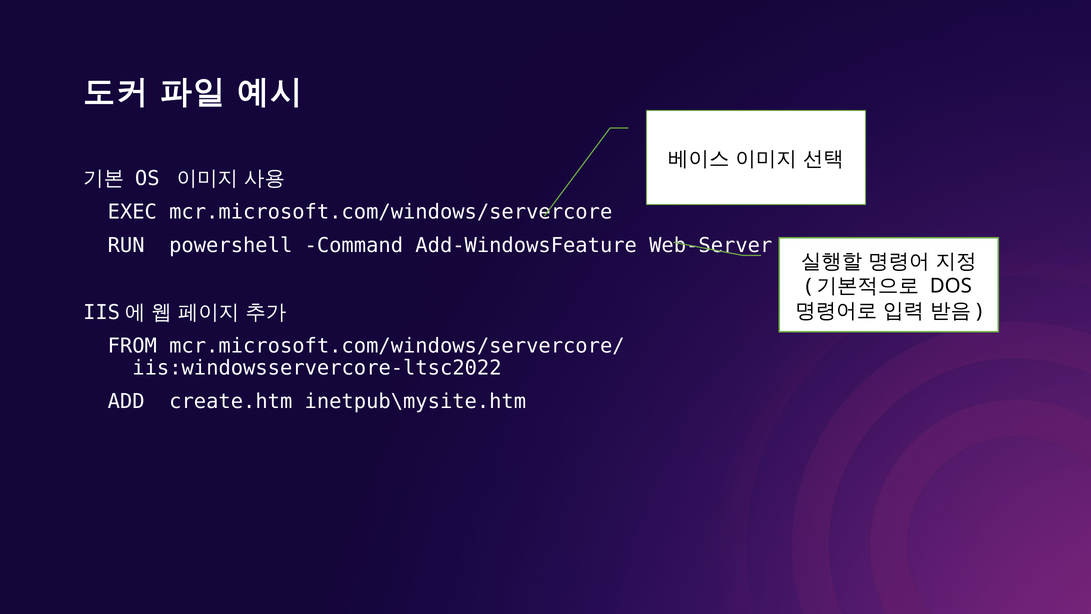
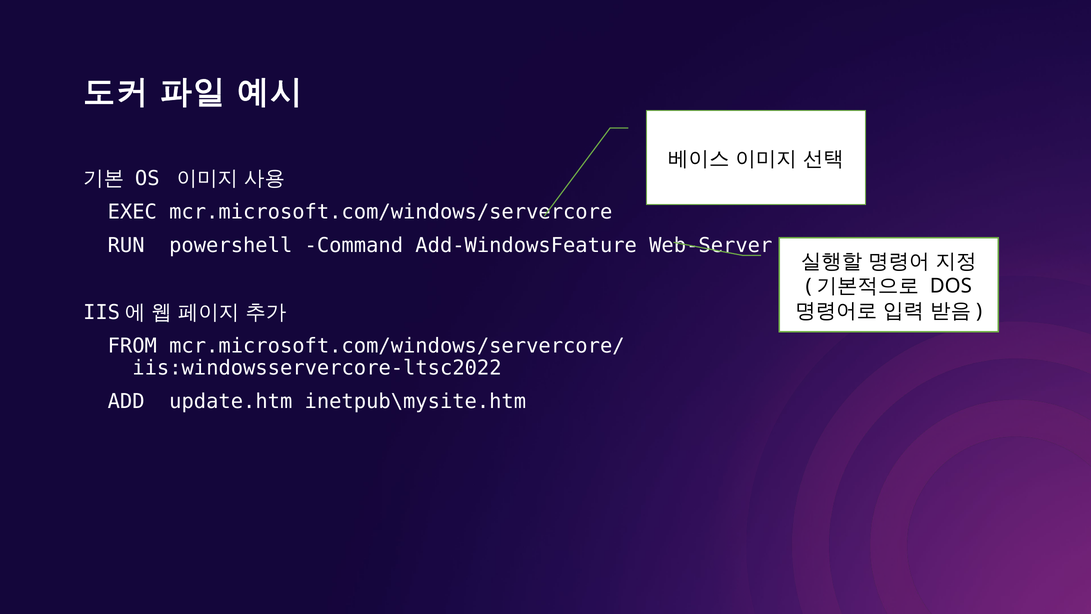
create.htm: create.htm -> update.htm
